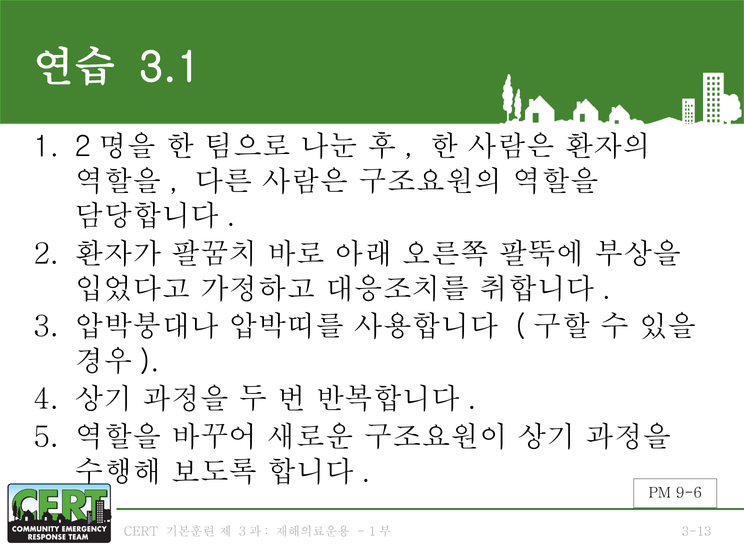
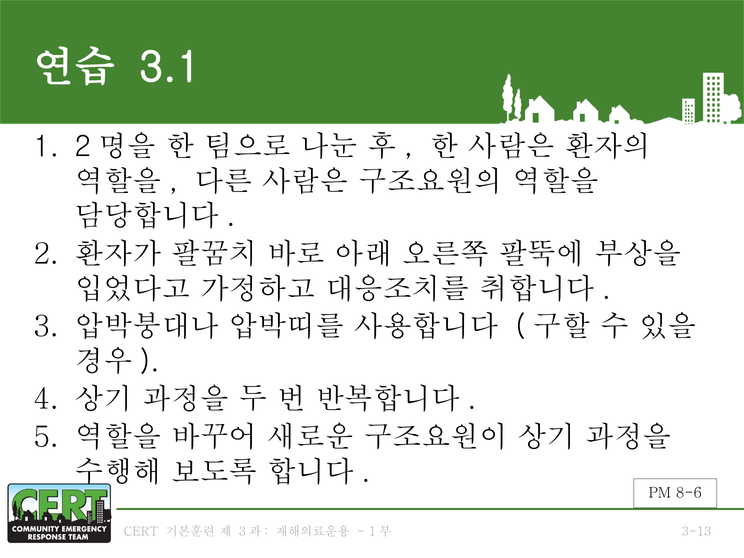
9-6: 9-6 -> 8-6
